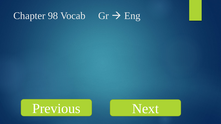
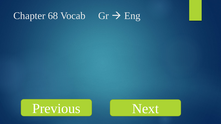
98: 98 -> 68
